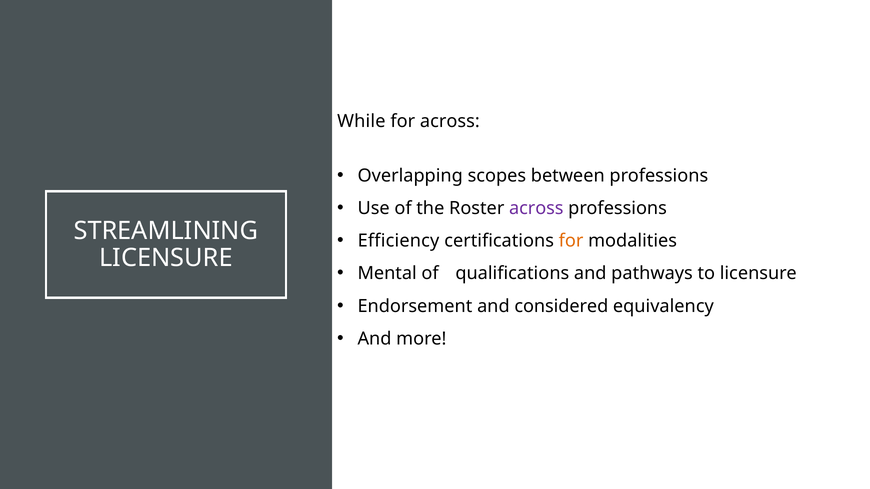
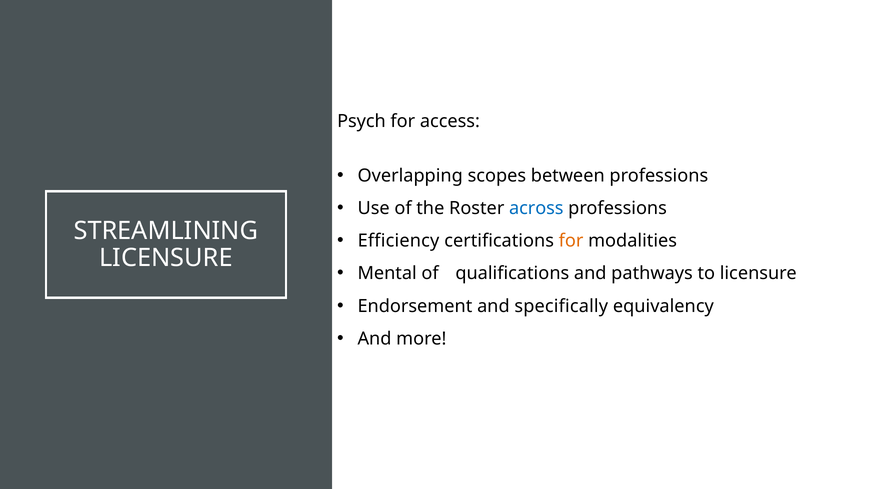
While: While -> Psych
for across: across -> access
across at (536, 208) colour: purple -> blue
considered: considered -> specifically
